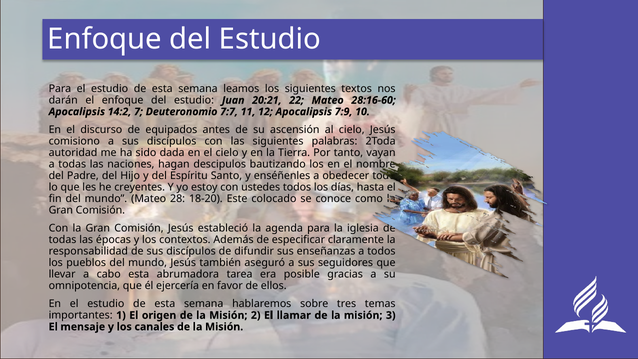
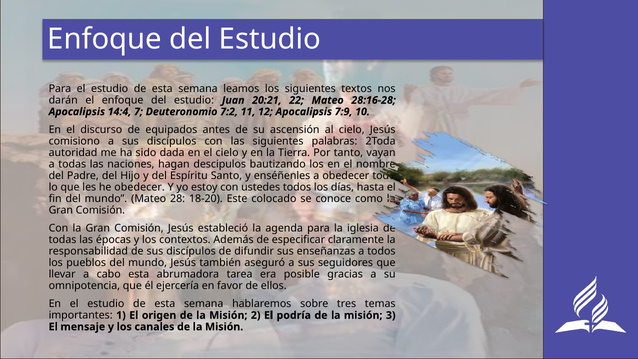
28:16-60: 28:16-60 -> 28:16-28
14:2: 14:2 -> 14:4
7:7: 7:7 -> 7:2
he creyentes: creyentes -> obedecer
llamar: llamar -> podría
